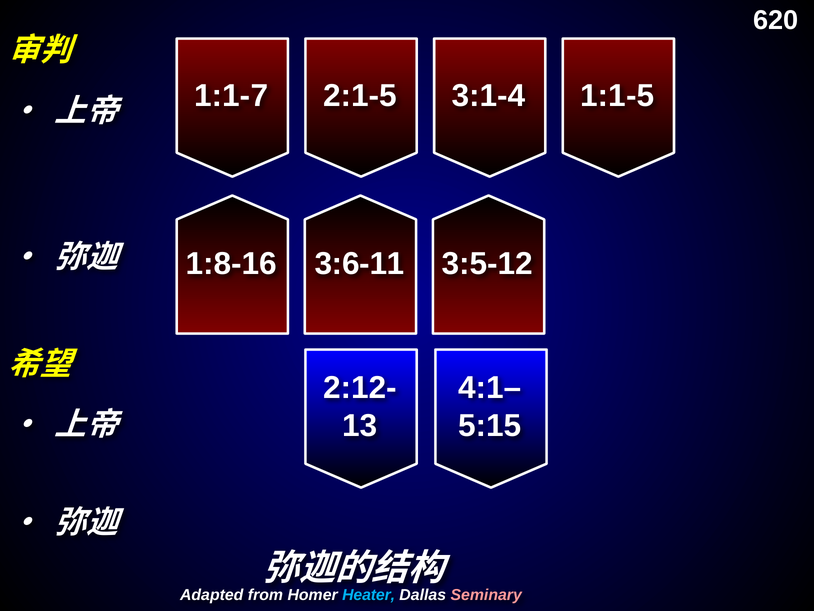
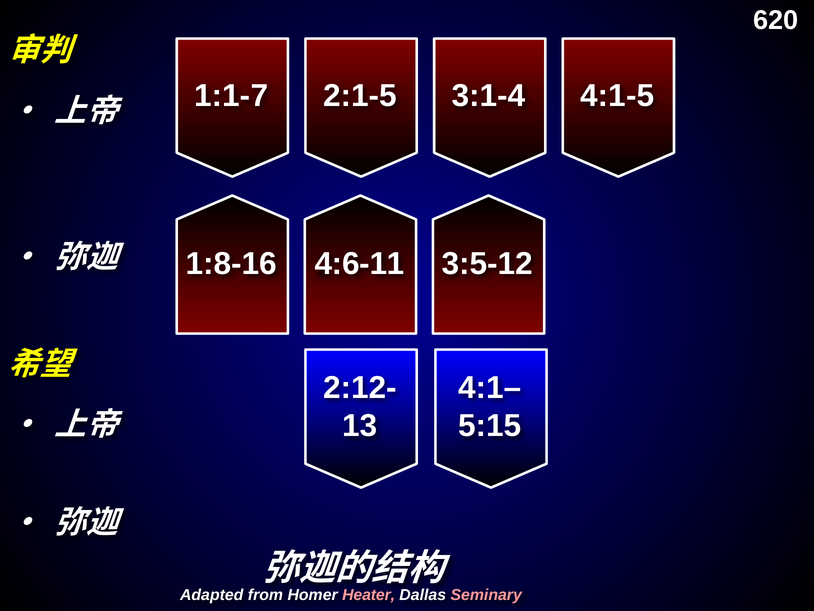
1:1-5: 1:1-5 -> 4:1-5
3:6-11: 3:6-11 -> 4:6-11
Heater colour: light blue -> pink
